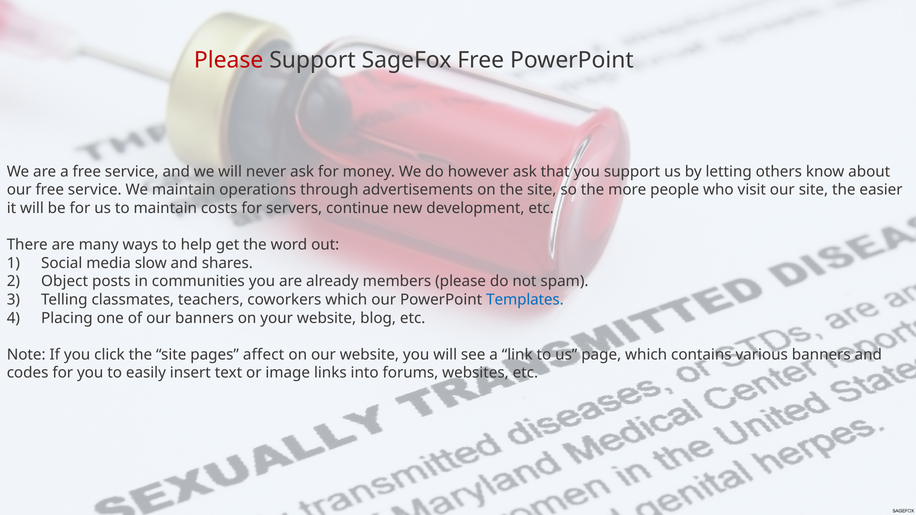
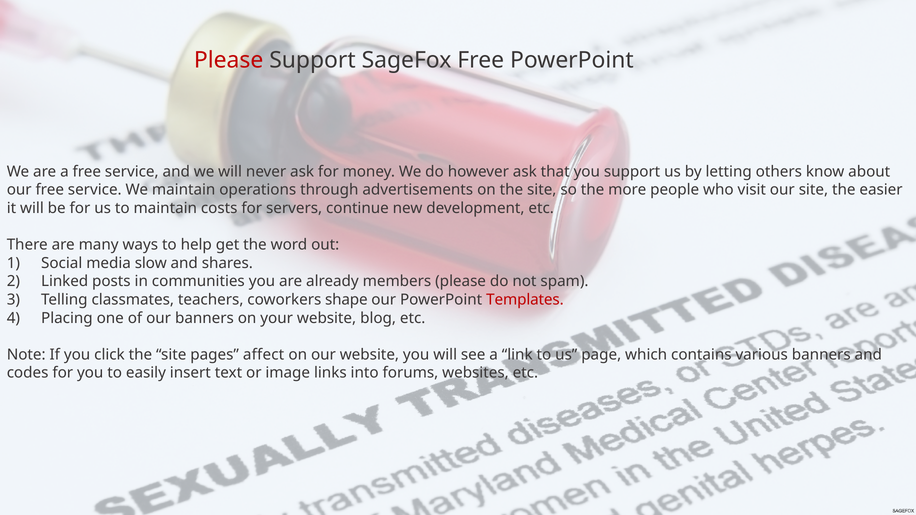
Object: Object -> Linked
coworkers which: which -> shape
Templates colour: blue -> red
